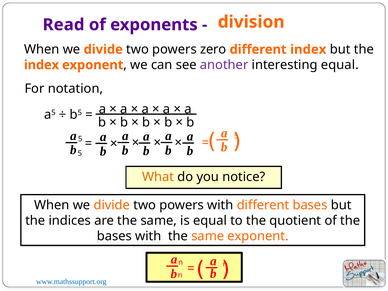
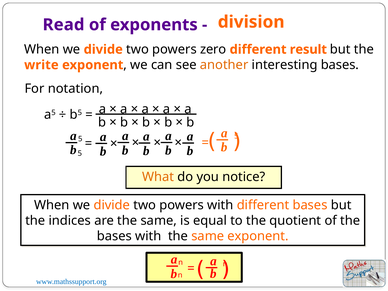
different index: index -> result
index at (42, 65): index -> write
another colour: purple -> orange
interesting equal: equal -> bases
